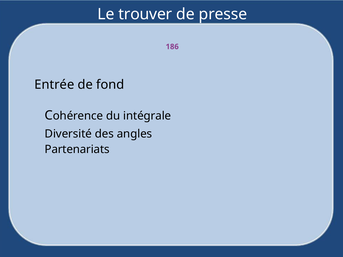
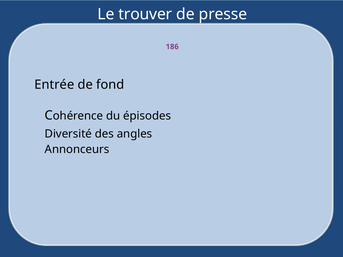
intégrale: intégrale -> épisodes
Partenariats: Partenariats -> Annonceurs
